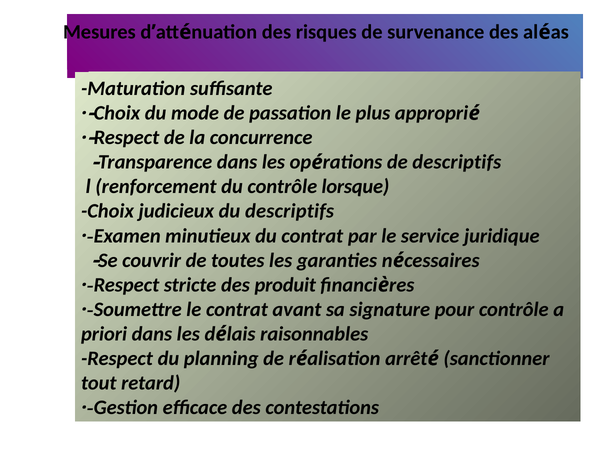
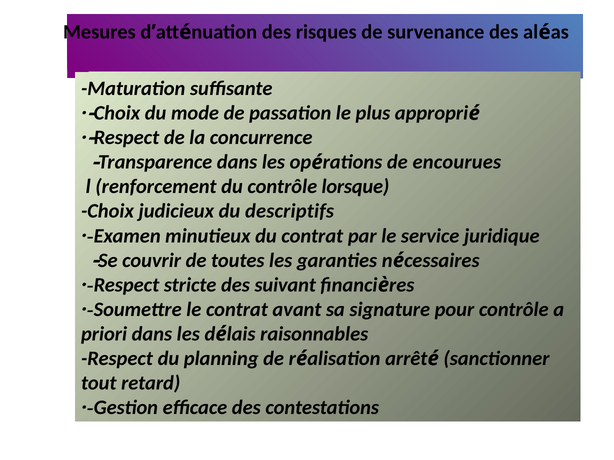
de descriptifs: descriptifs -> encourues
produit: produit -> suivant
